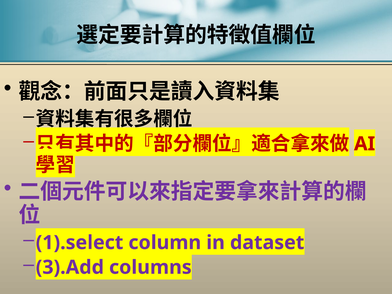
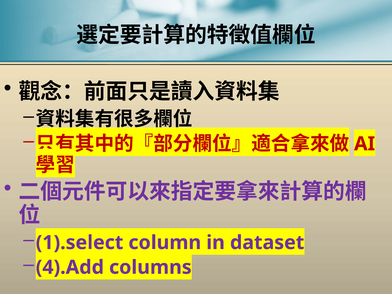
3).Add: 3).Add -> 4).Add
